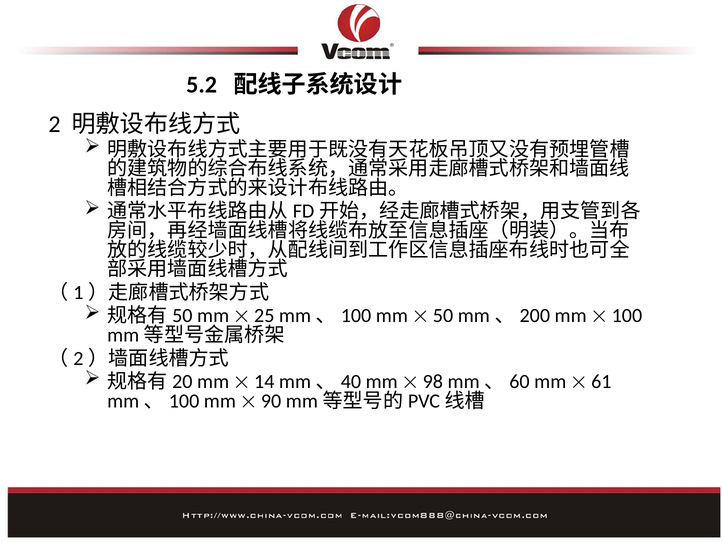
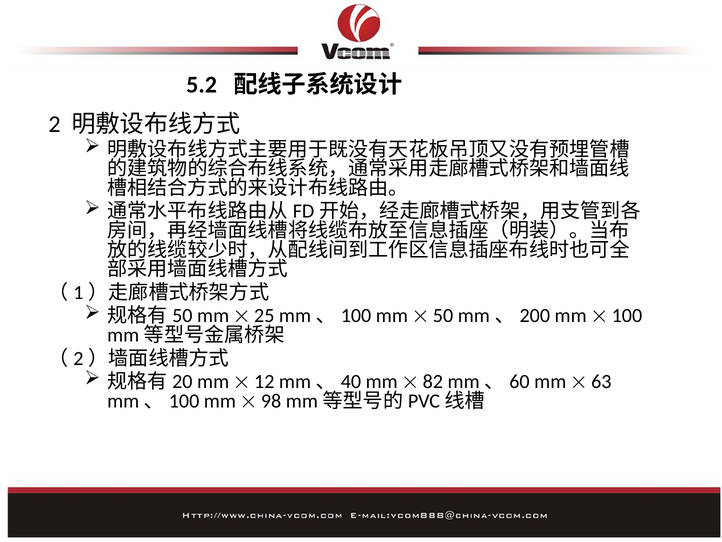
14: 14 -> 12
98: 98 -> 82
61: 61 -> 63
90: 90 -> 98
